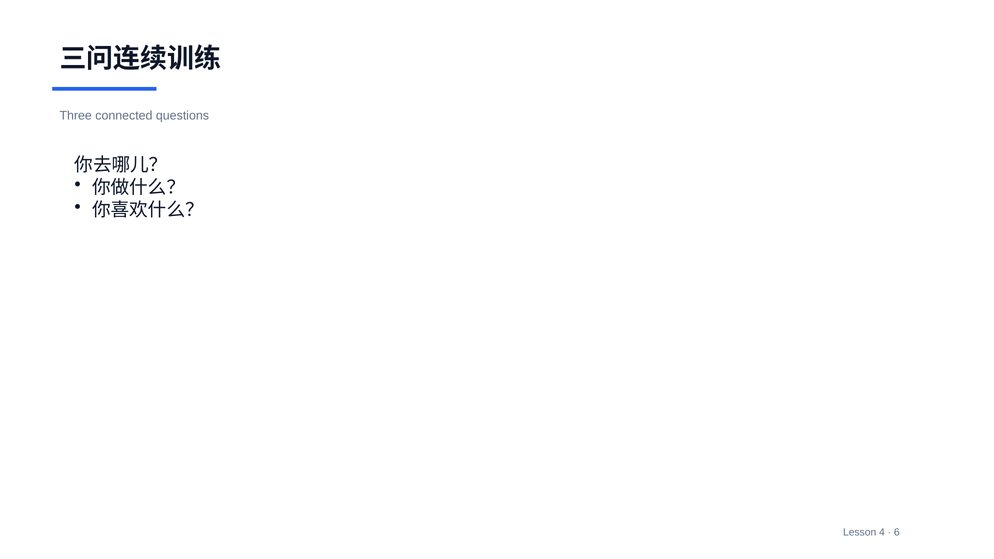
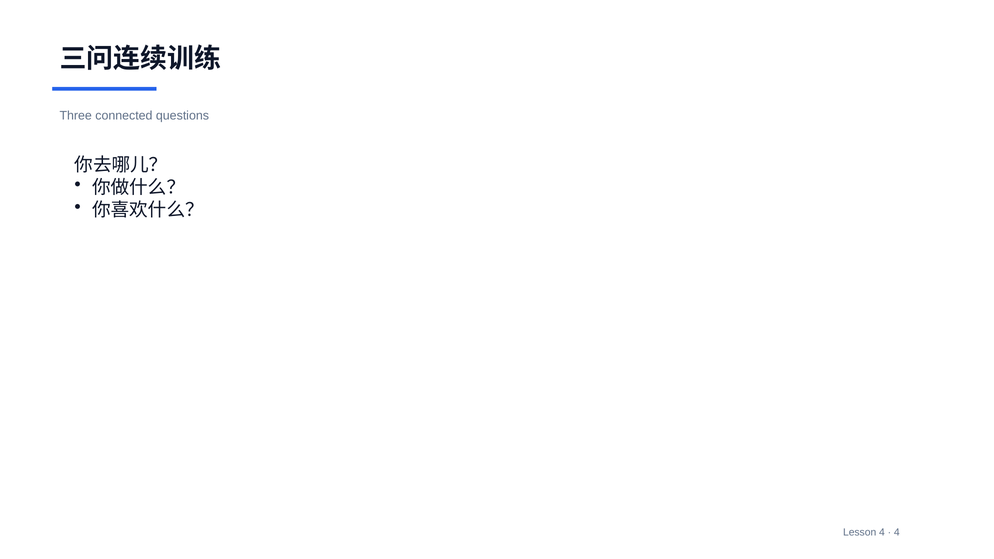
6 at (897, 532): 6 -> 4
